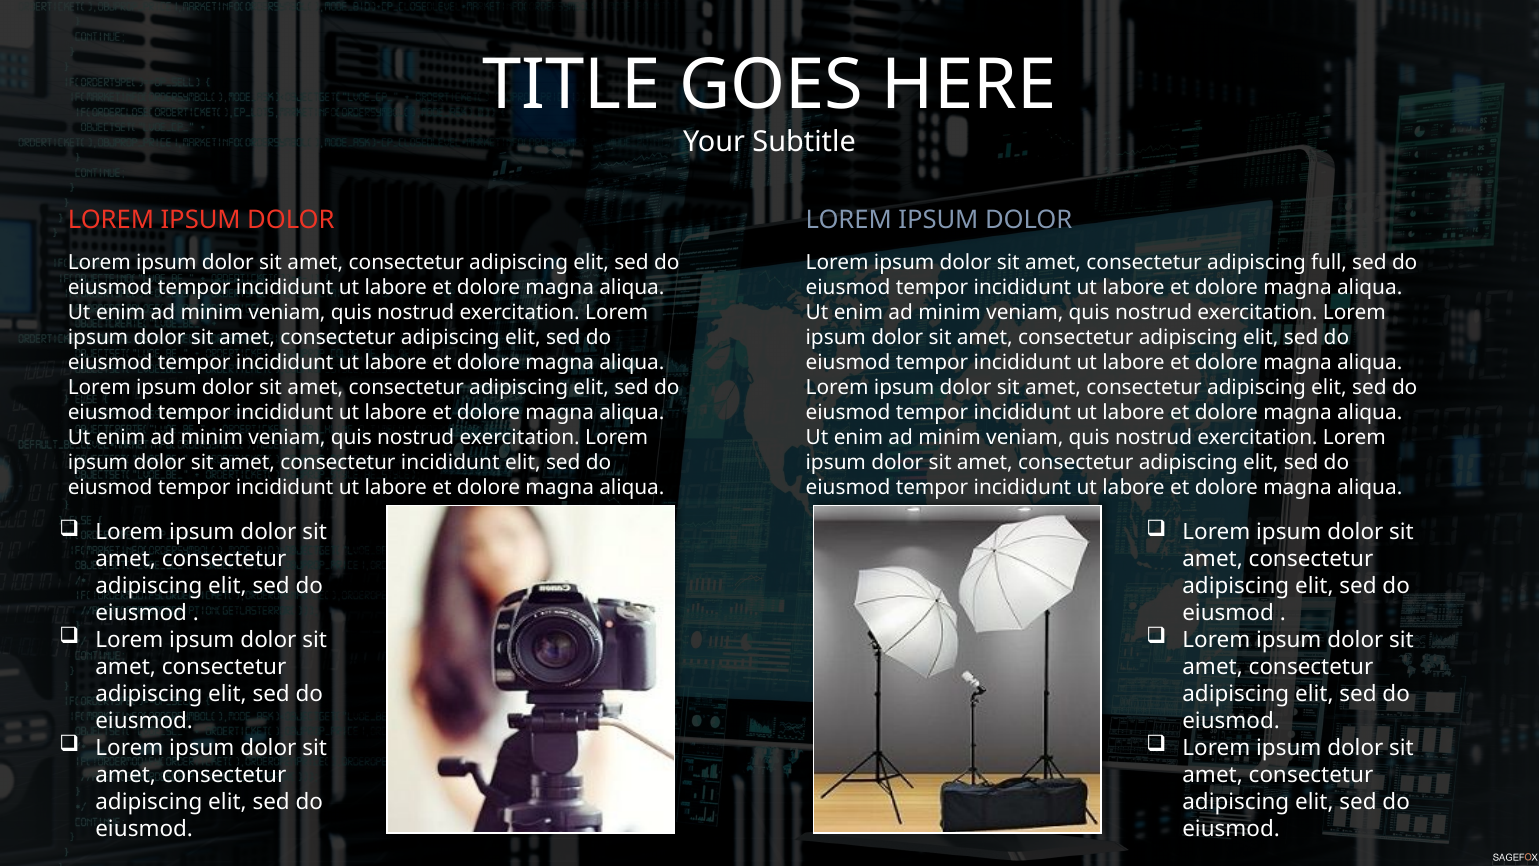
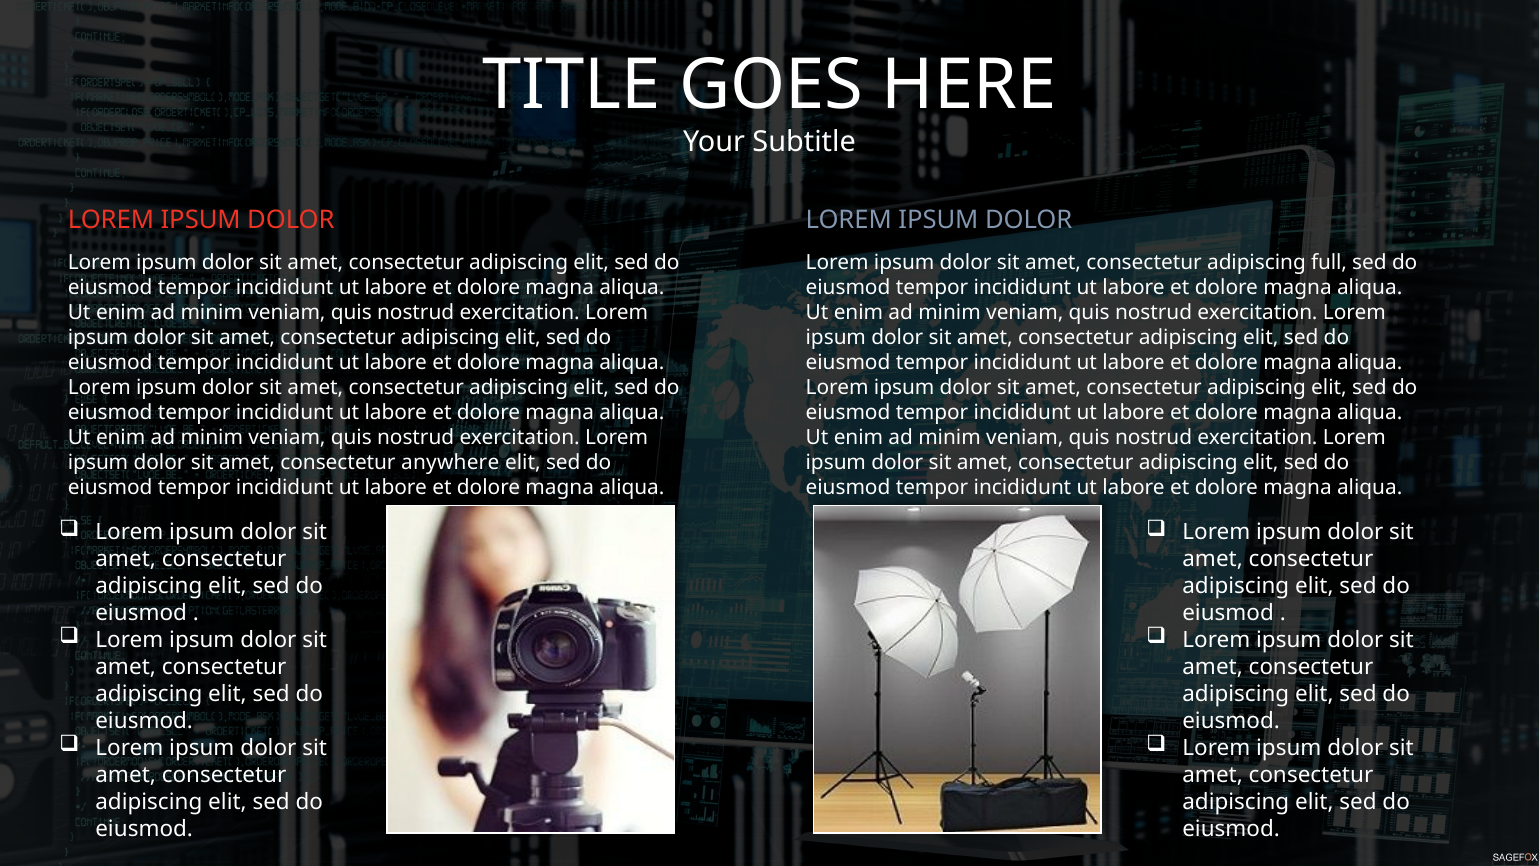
consectetur incididunt: incididunt -> anywhere
